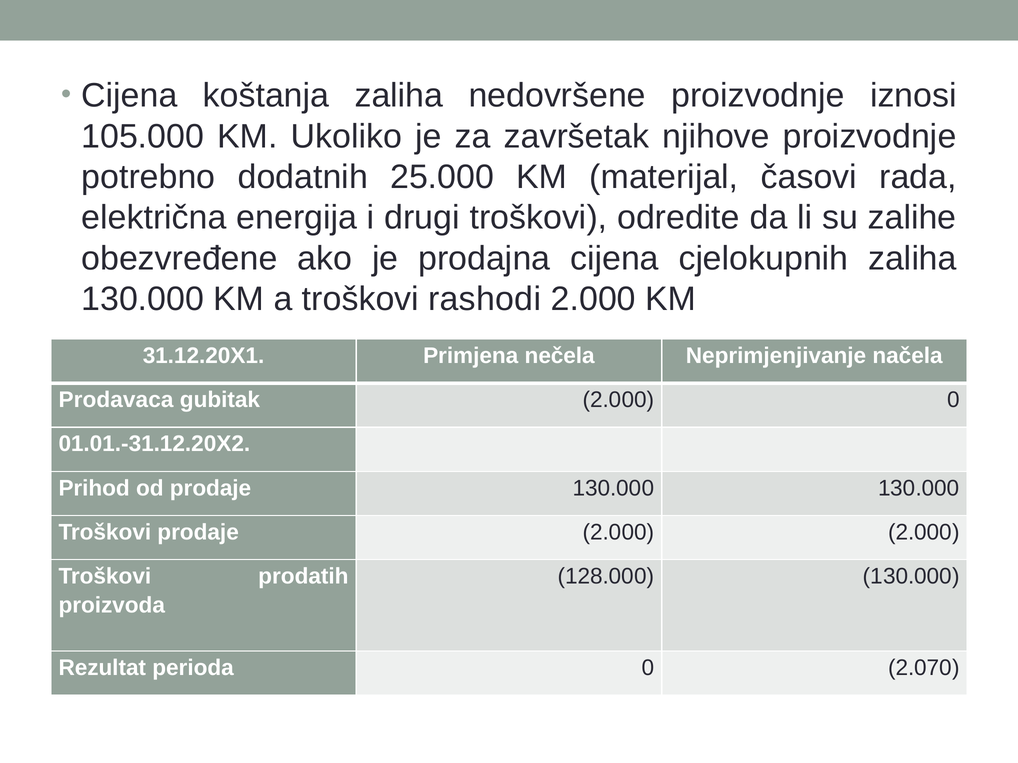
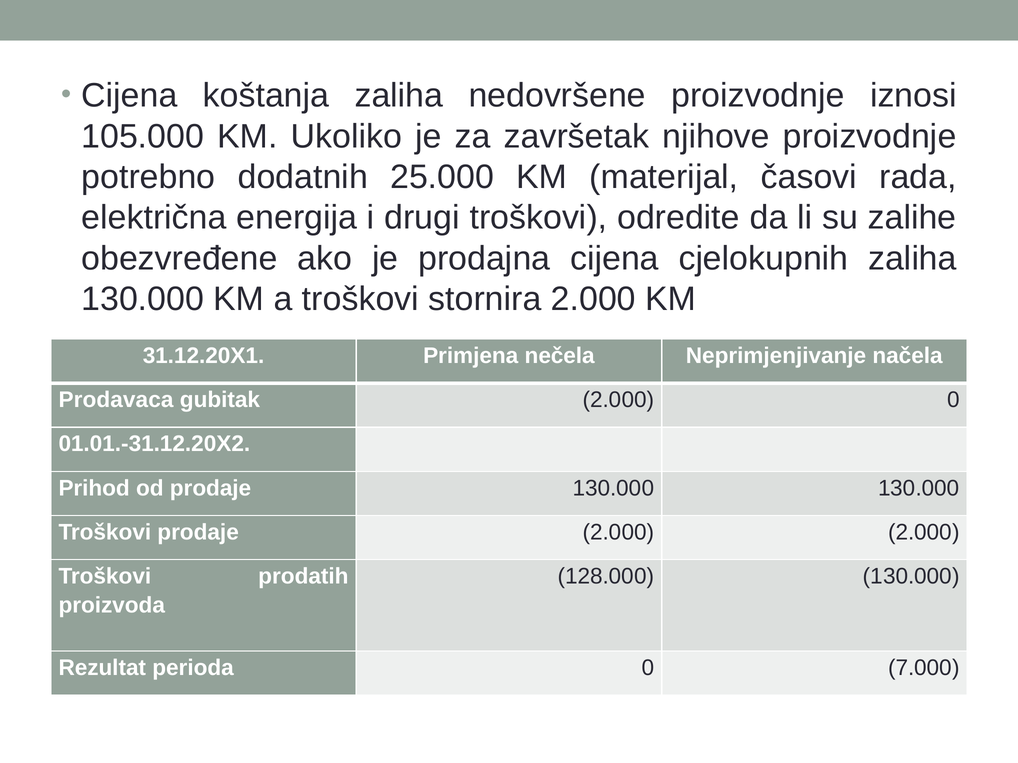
rashodi: rashodi -> stornira
2.070: 2.070 -> 7.000
